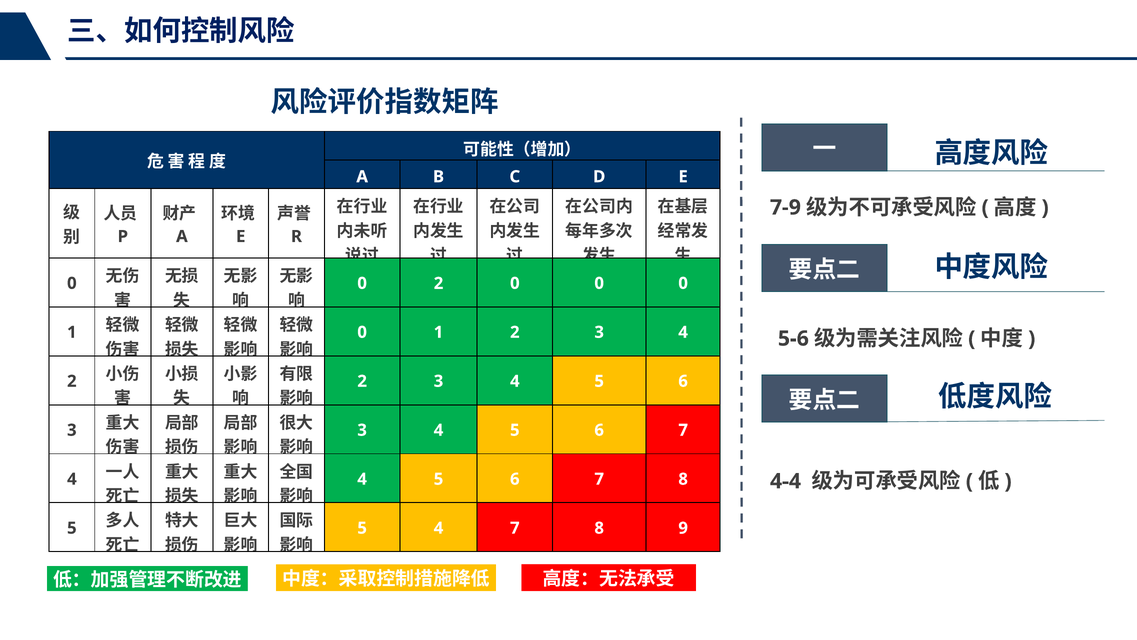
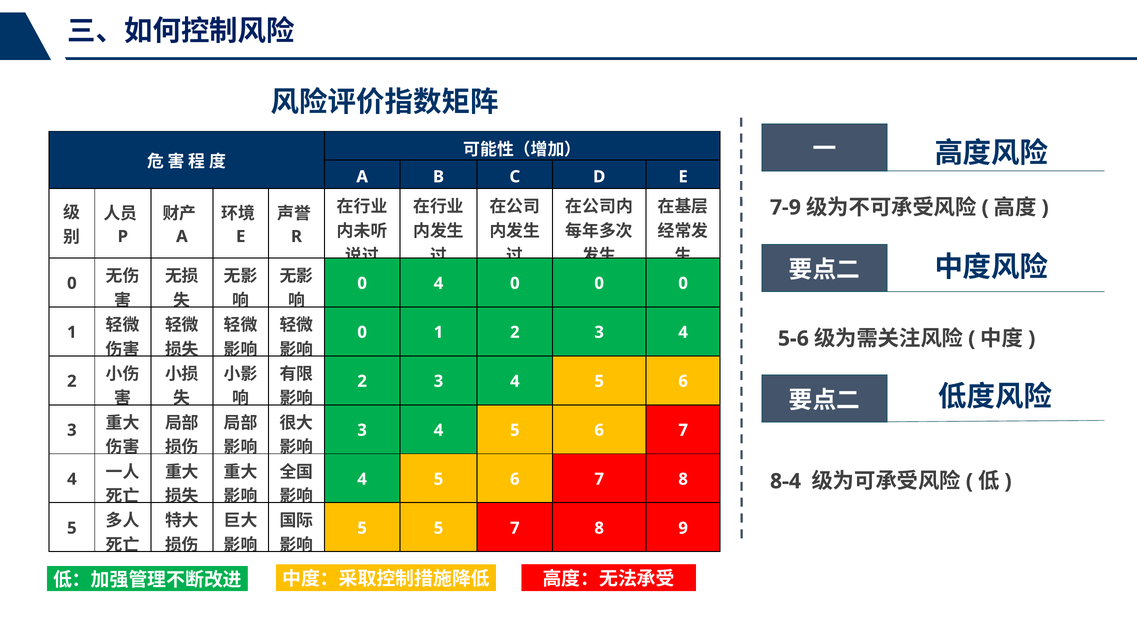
0 2: 2 -> 4
4-4: 4-4 -> 8-4
5 4: 4 -> 5
